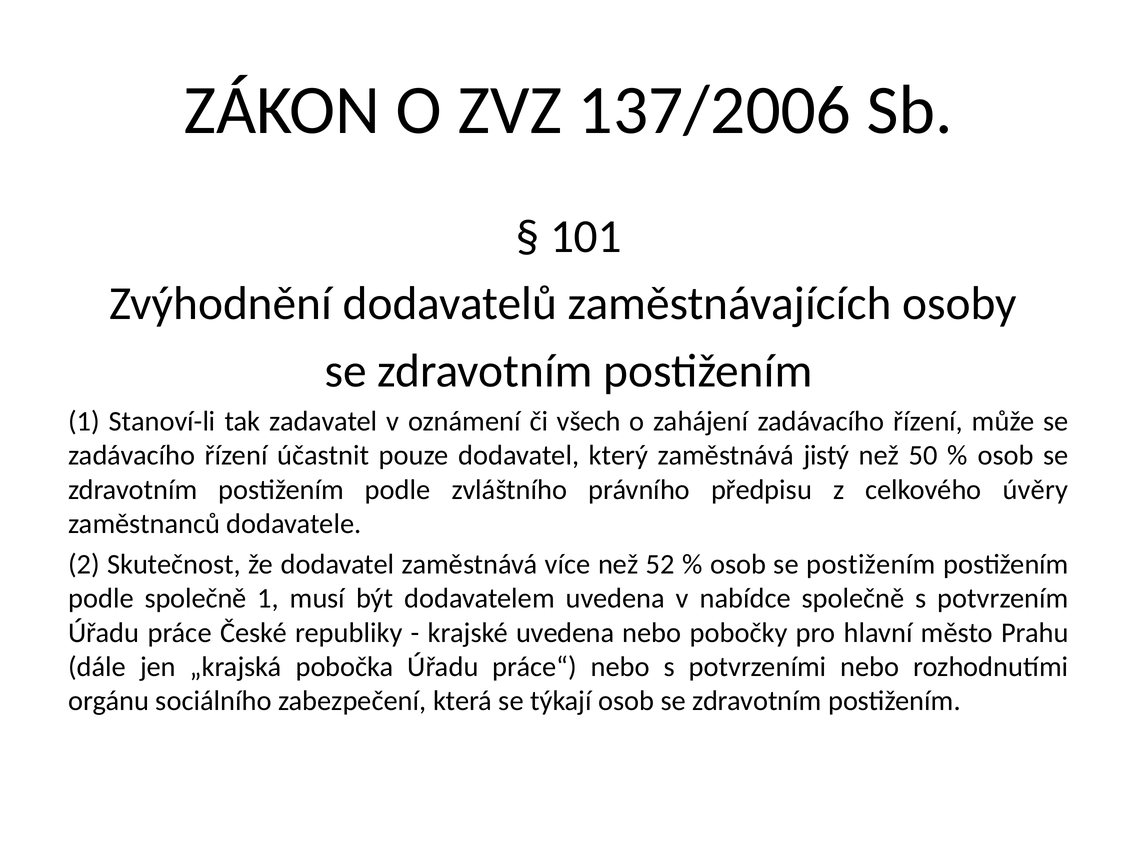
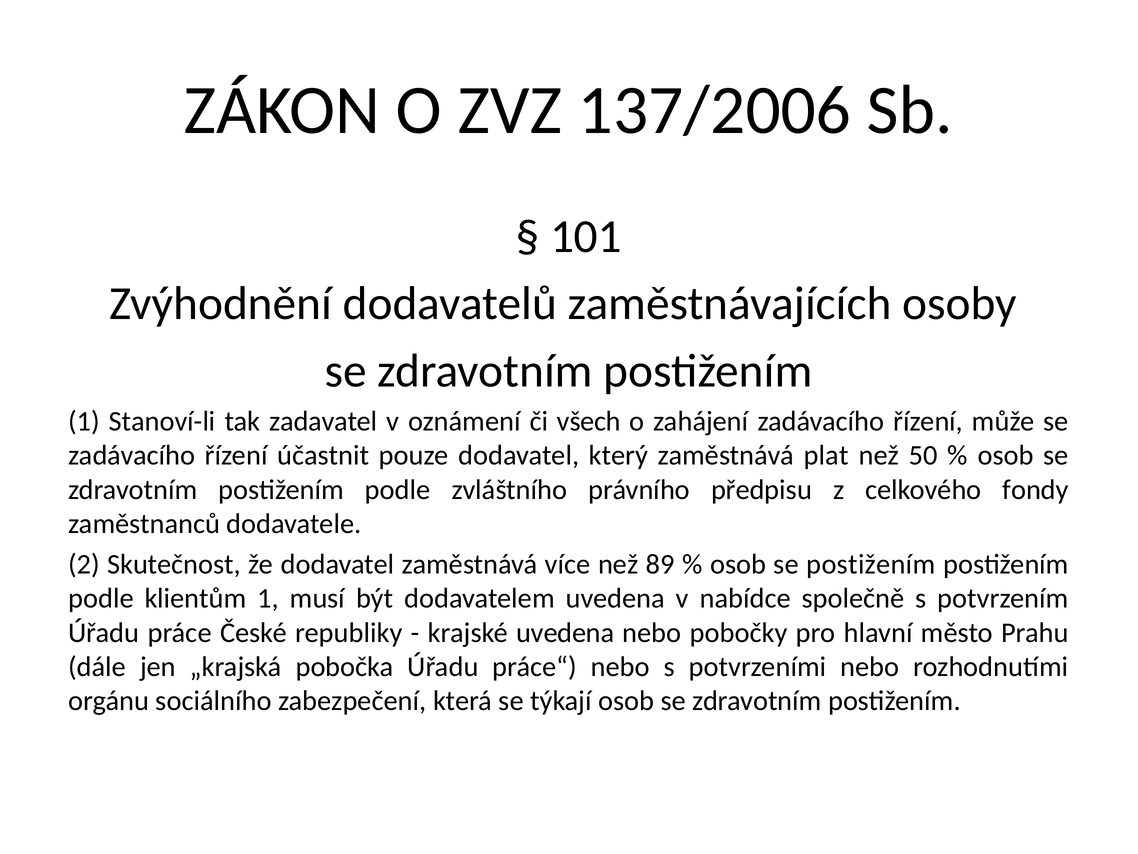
jistý: jistý -> plat
úvěry: úvěry -> fondy
52: 52 -> 89
podle společně: společně -> klientům
